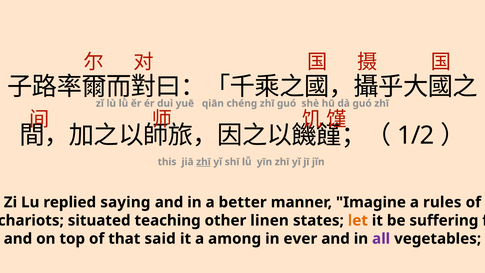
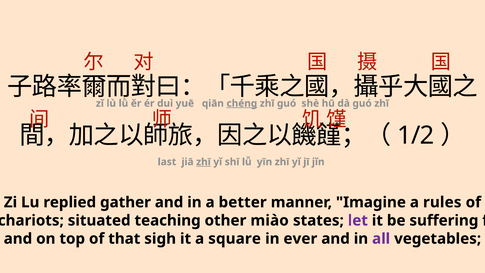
chéng underline: none -> present
this: this -> last
saying: saying -> gather
linen: linen -> miào
let colour: orange -> purple
said: said -> sigh
among: among -> square
